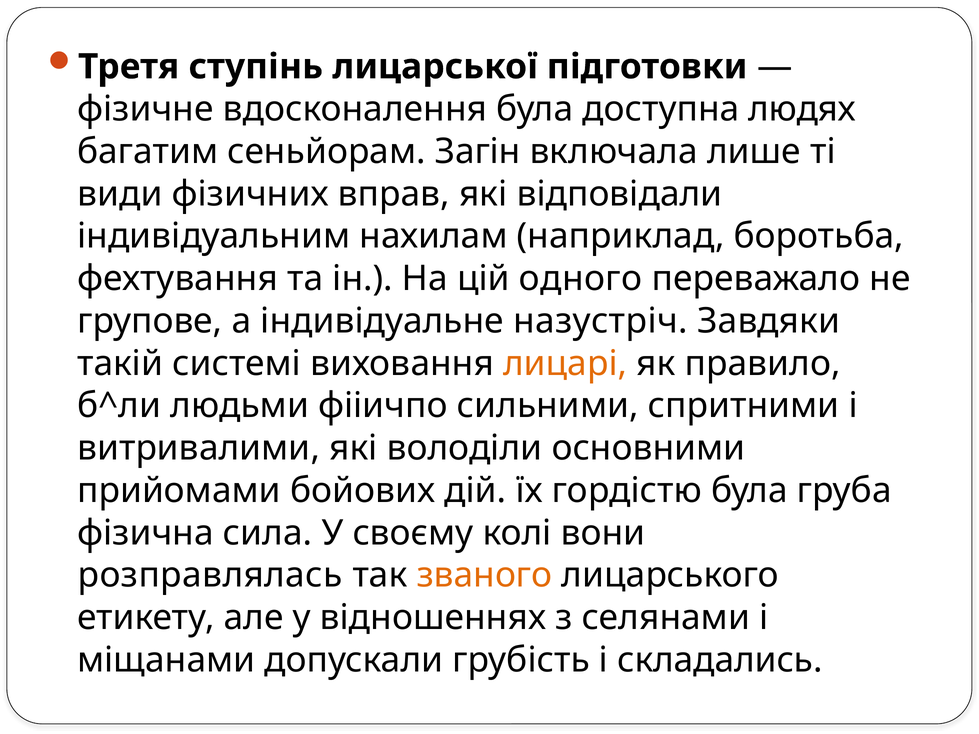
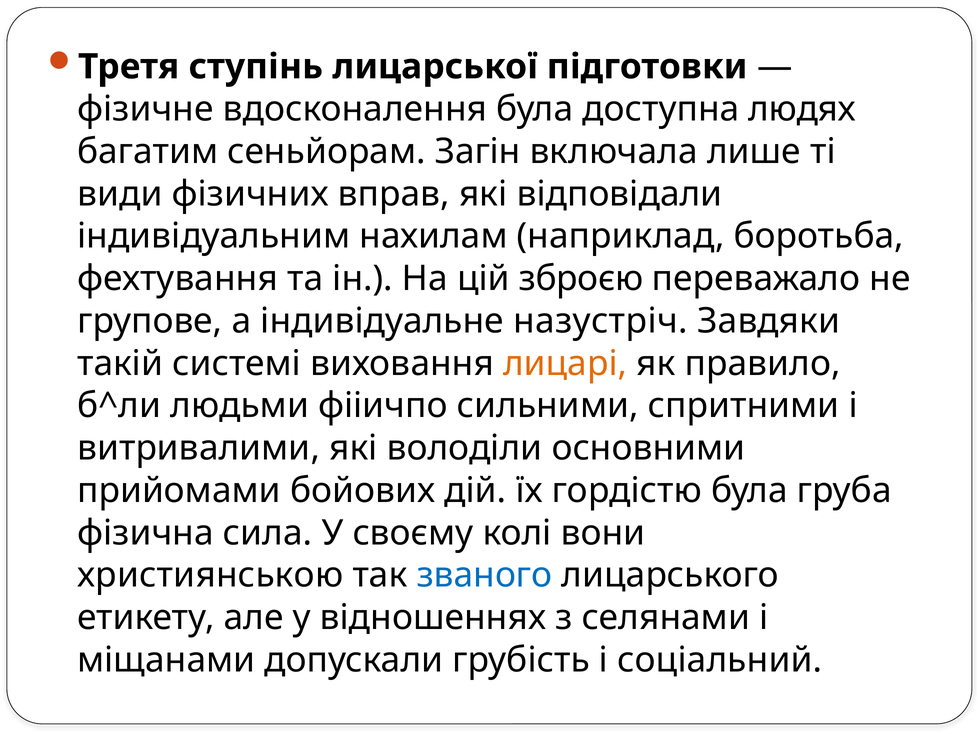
одного: одного -> зброєю
розправлялась: розправлялась -> християнською
званого colour: orange -> blue
складались: складались -> соціальний
